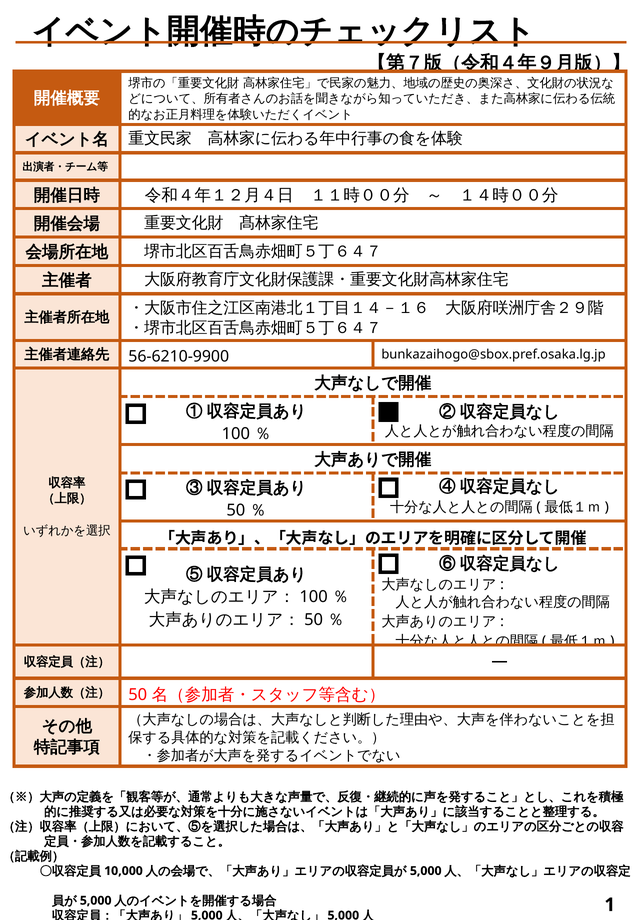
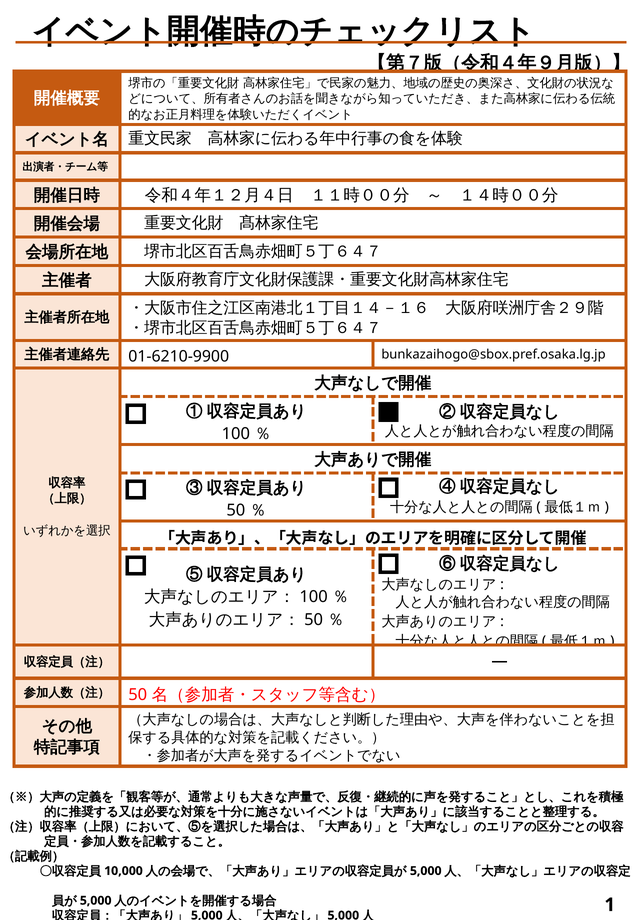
56-6210-9900: 56-6210-9900 -> 01-6210-9900
